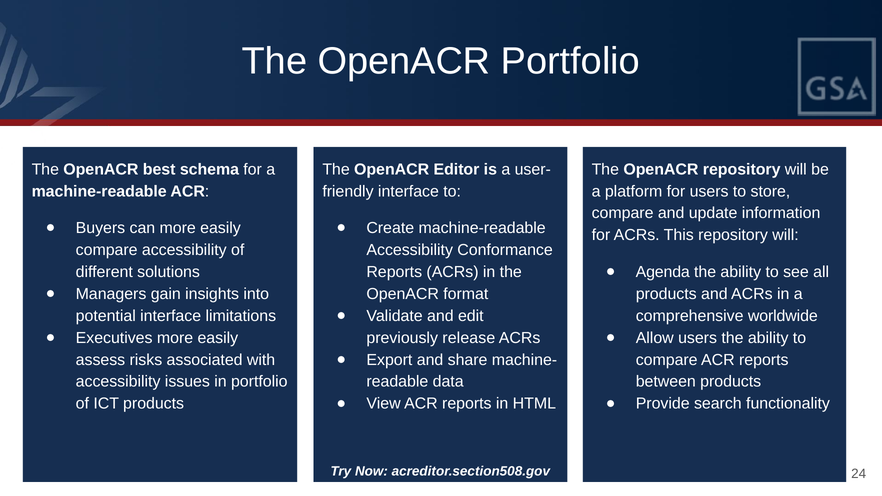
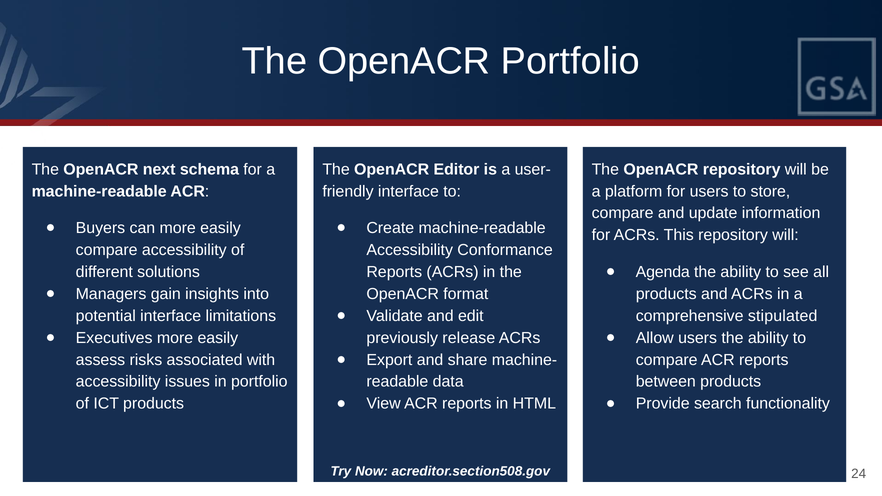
best: best -> next
worldwide: worldwide -> stipulated
